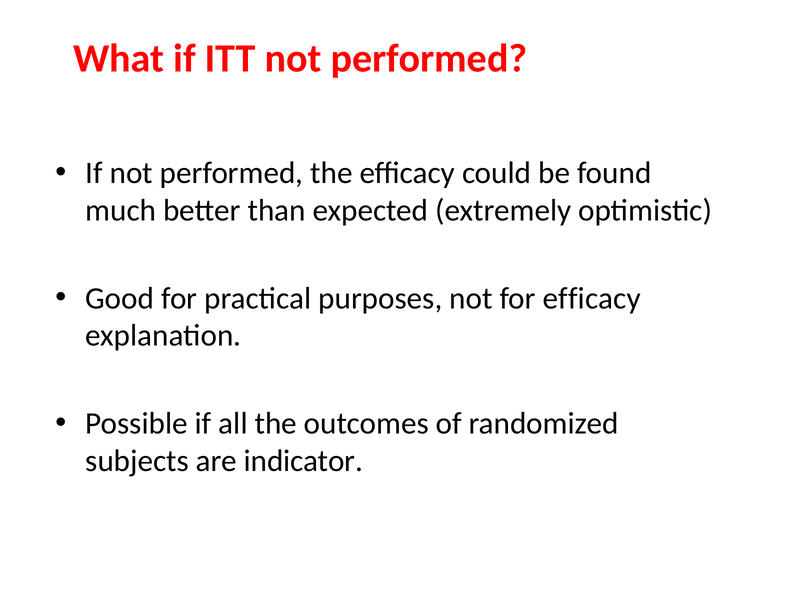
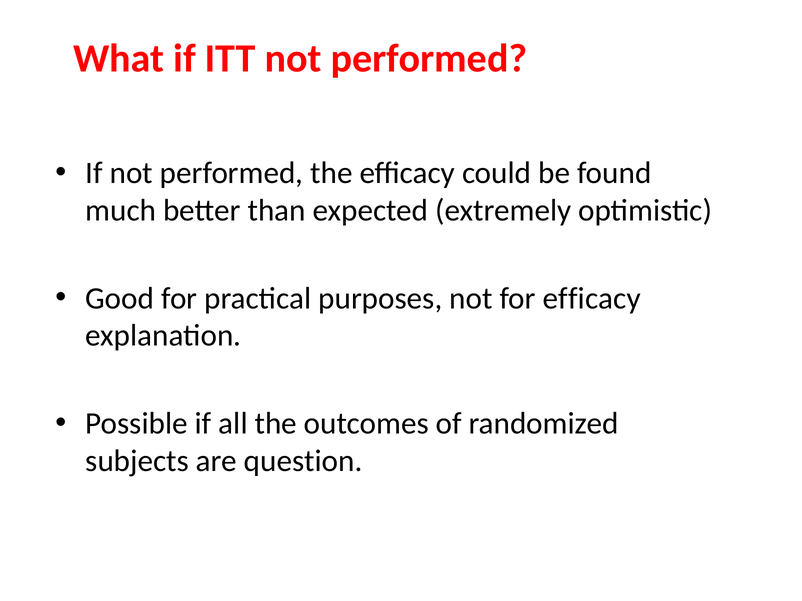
indicator: indicator -> question
